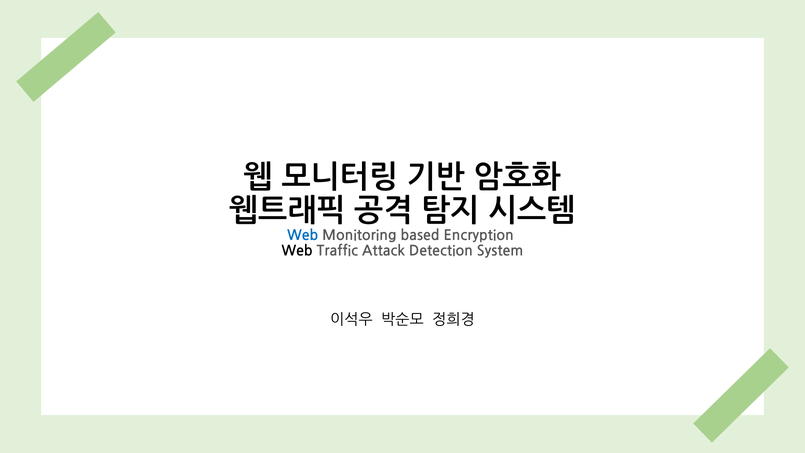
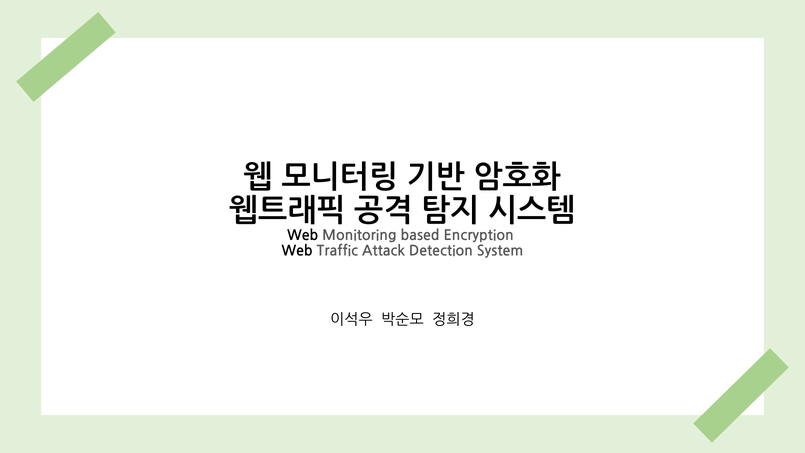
Web at (303, 236) colour: blue -> black
